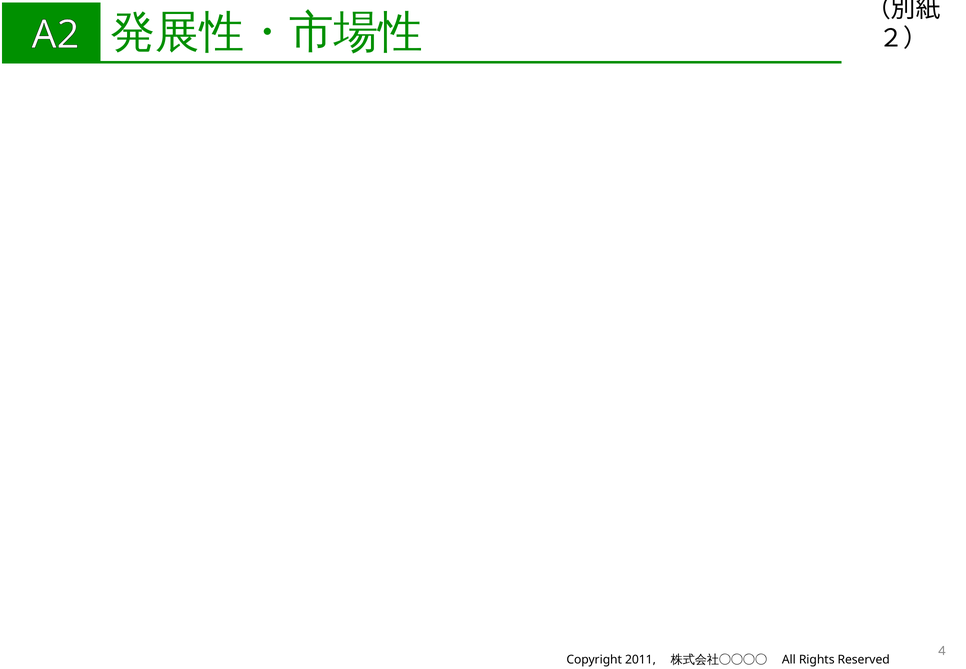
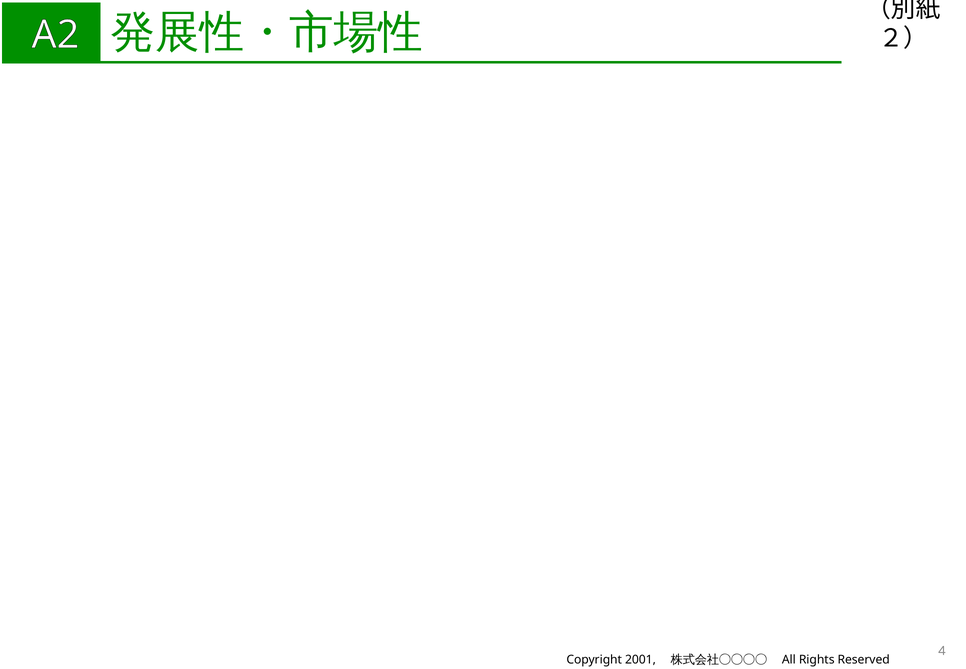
2011: 2011 -> 2001
